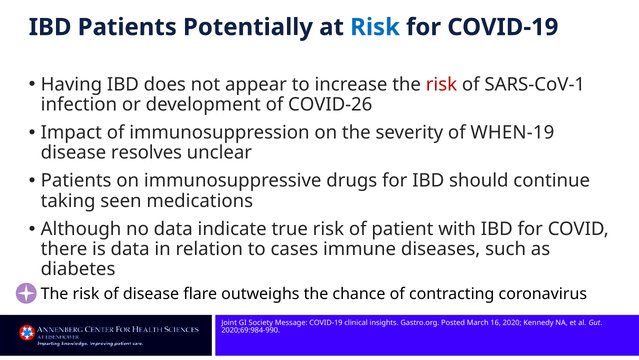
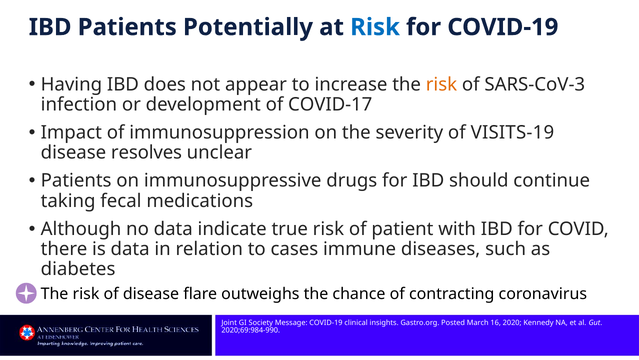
risk at (441, 84) colour: red -> orange
SARS-CoV-1: SARS-CoV-1 -> SARS-CoV-3
COVID-26: COVID-26 -> COVID-17
WHEN-19: WHEN-19 -> VISITS-19
seen: seen -> fecal
